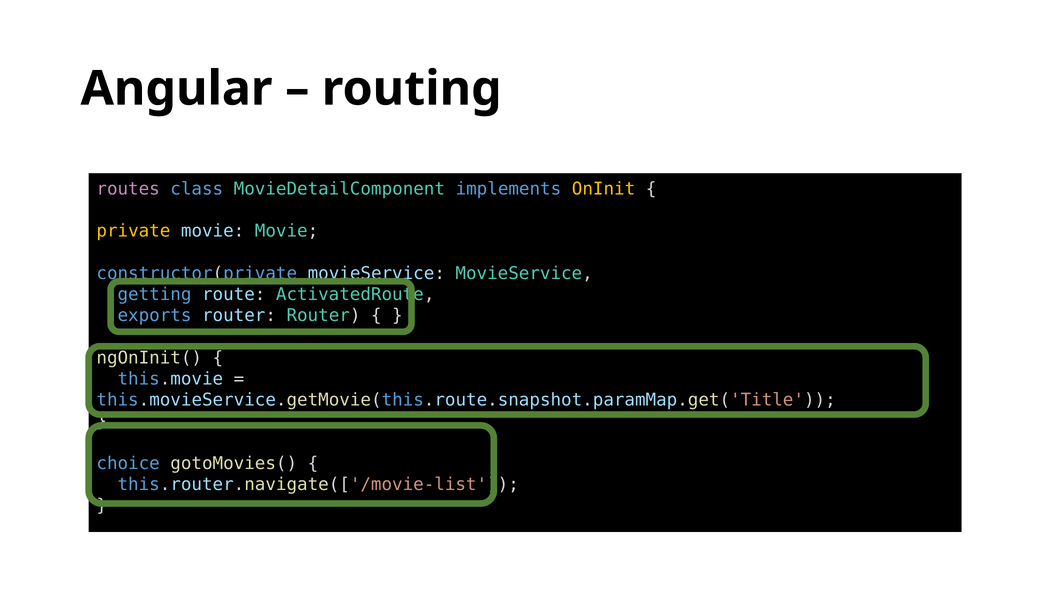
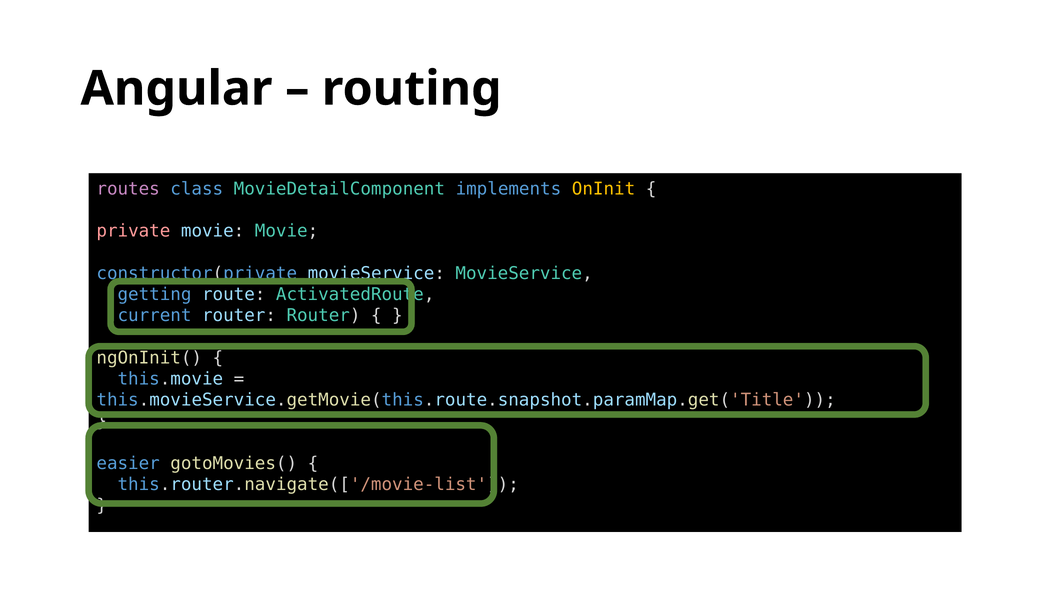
private colour: yellow -> pink
exports: exports -> current
choice: choice -> easier
